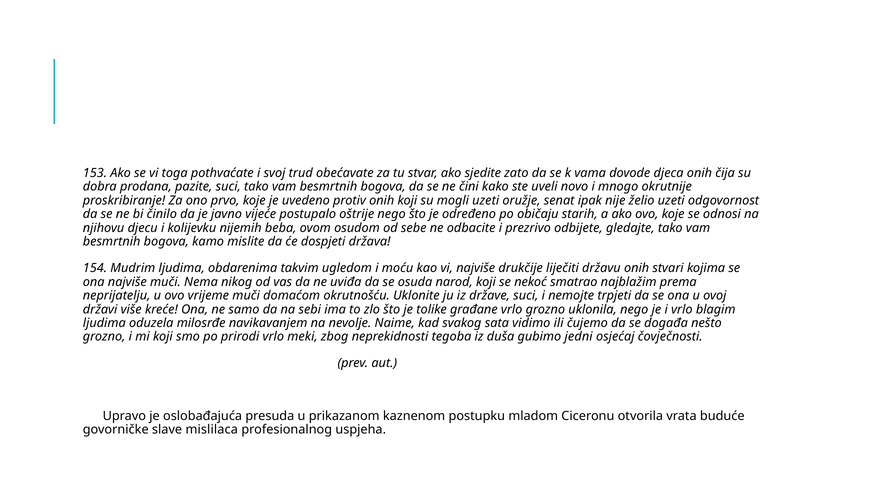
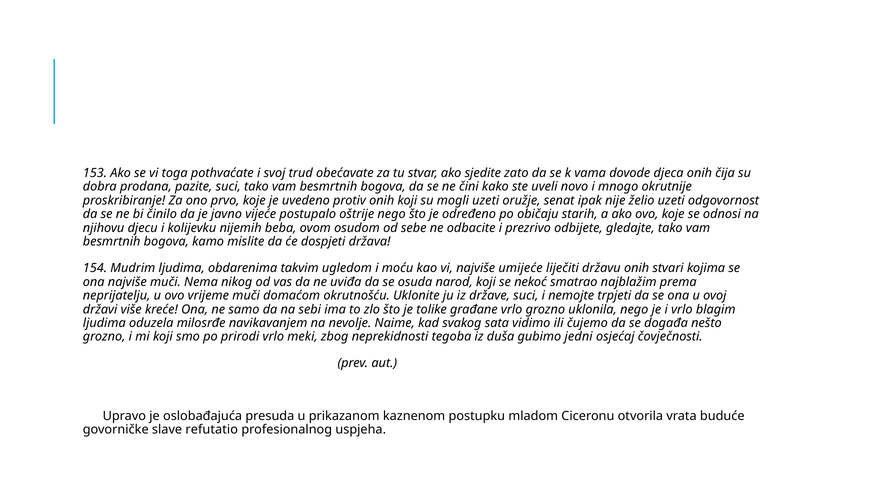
drukčije: drukčije -> umijeće
mislilaca: mislilaca -> refutatio
